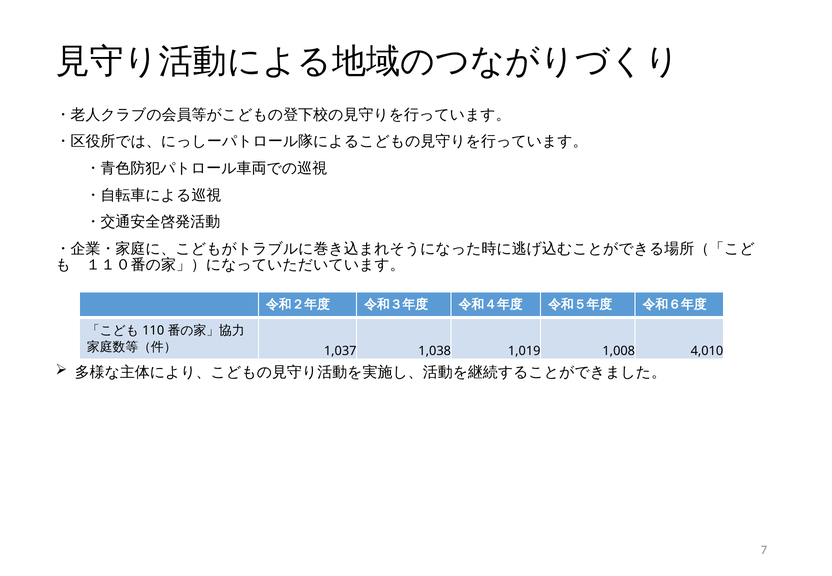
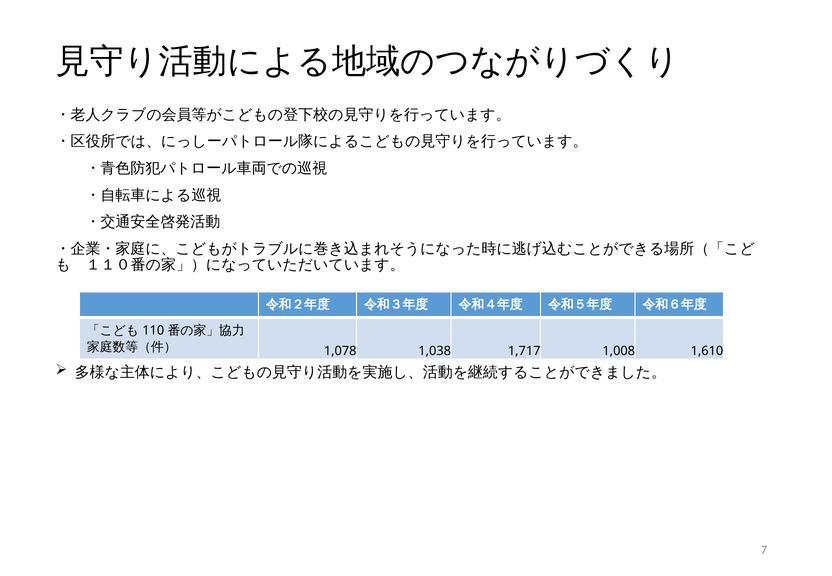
1,037: 1,037 -> 1,078
1,019: 1,019 -> 1,717
4,010: 4,010 -> 1,610
